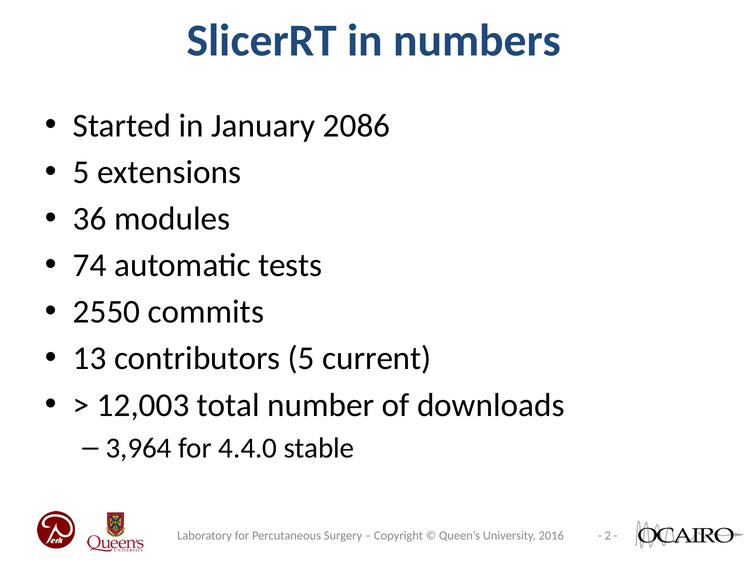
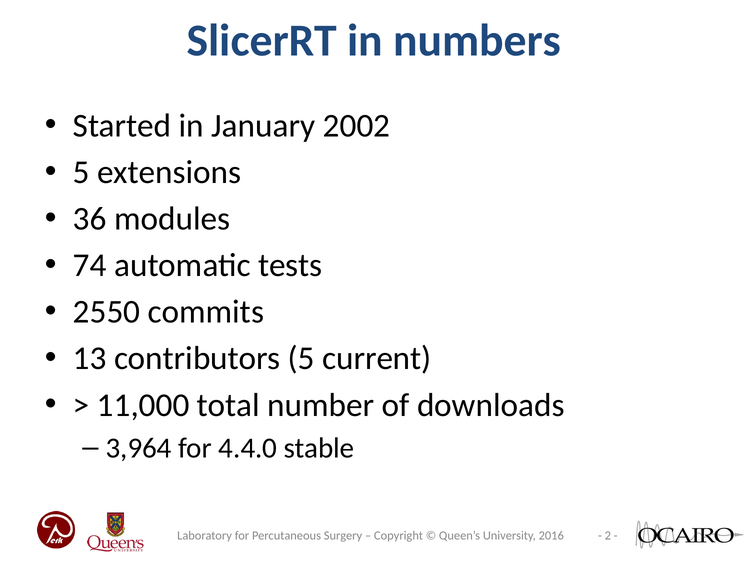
2086: 2086 -> 2002
12,003: 12,003 -> 11,000
